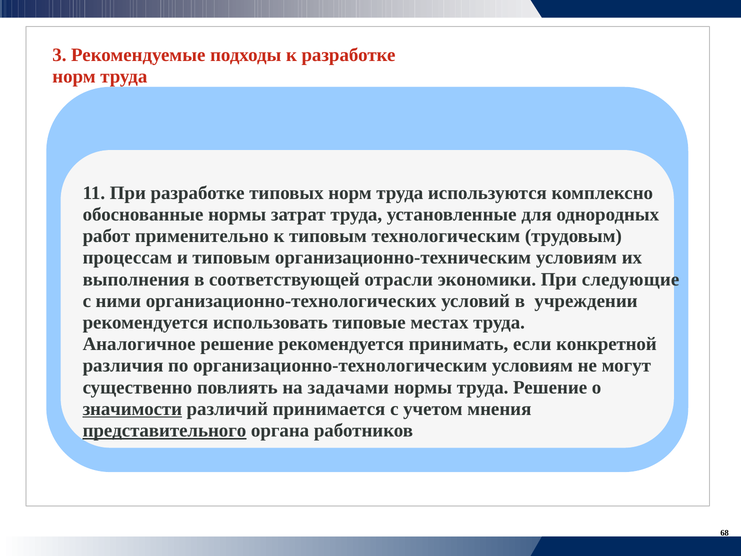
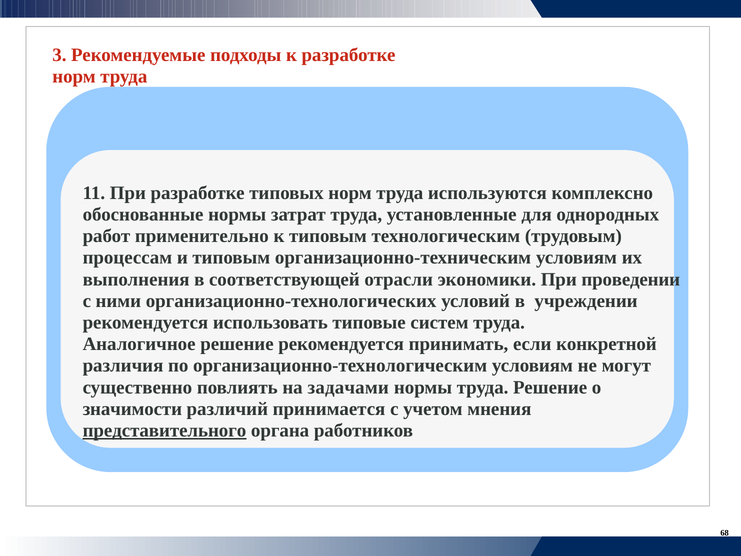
следующие: следующие -> проведении
местах: местах -> систем
значимости underline: present -> none
